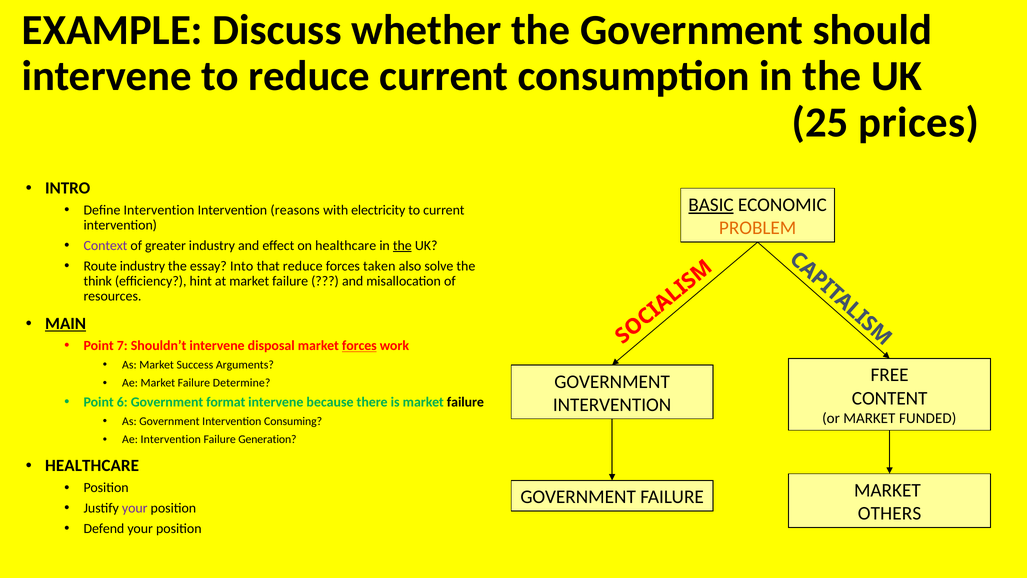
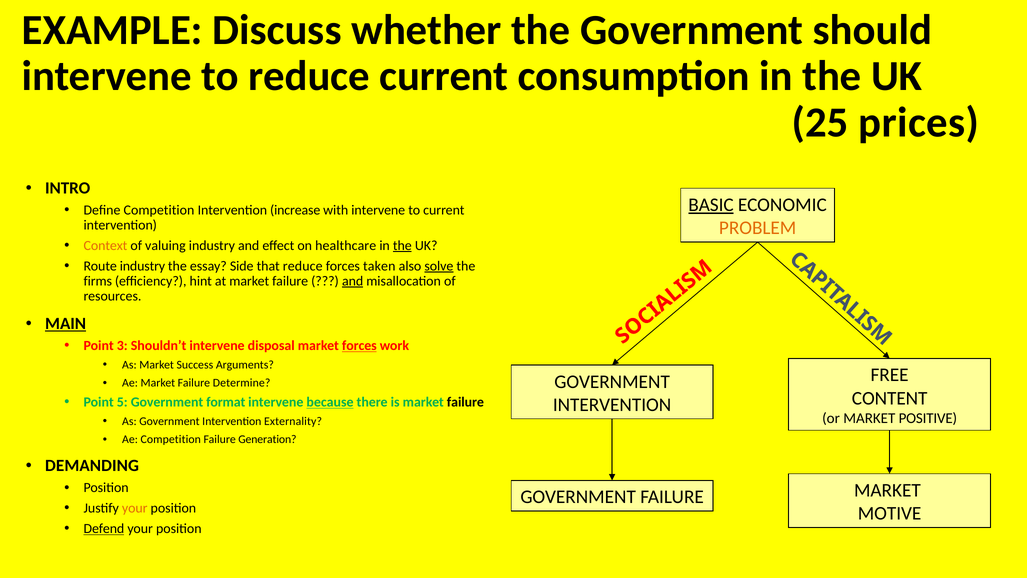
Define Intervention: Intervention -> Competition
reasons: reasons -> increase
with electricity: electricity -> intervene
Context colour: purple -> orange
greater: greater -> valuing
Into: Into -> Side
solve underline: none -> present
think: think -> firms
and at (353, 281) underline: none -> present
7: 7 -> 3
6: 6 -> 5
because underline: none -> present
FUNDED: FUNDED -> POSITIVE
Consuming: Consuming -> Externality
Ae Intervention: Intervention -> Competition
HEALTHCARE at (92, 466): HEALTHCARE -> DEMANDING
your at (135, 508) colour: purple -> orange
OTHERS: OTHERS -> MOTIVE
Defend underline: none -> present
